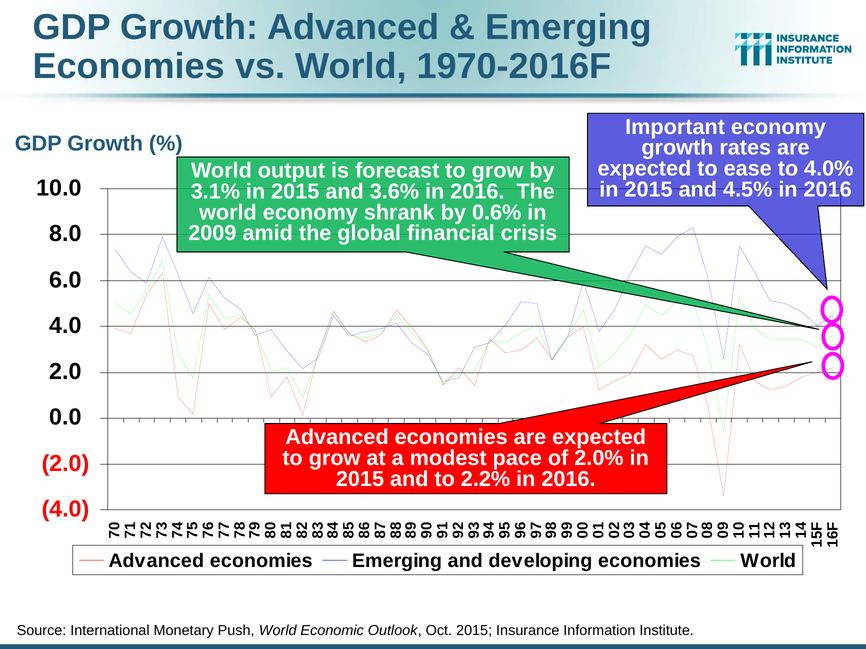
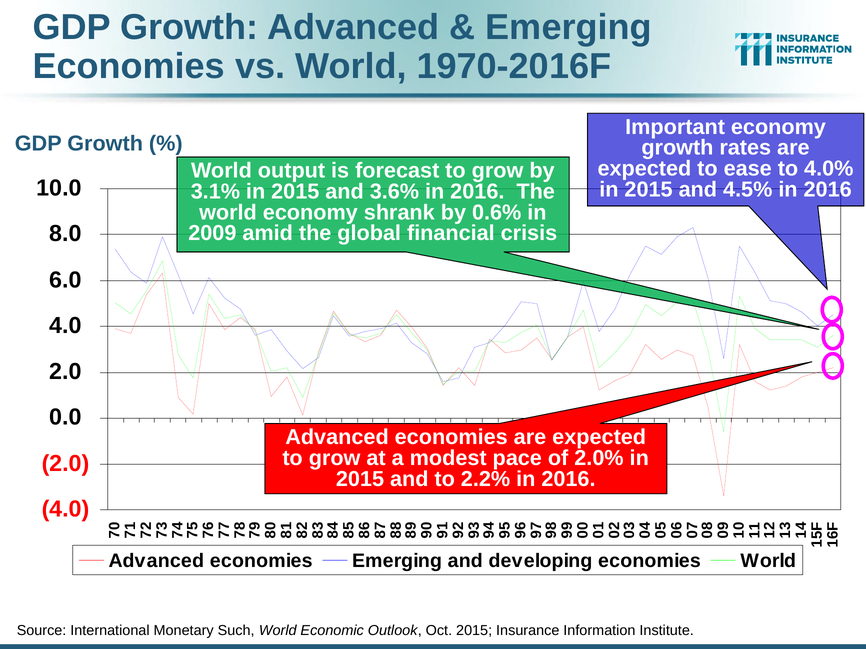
Push: Push -> Such
